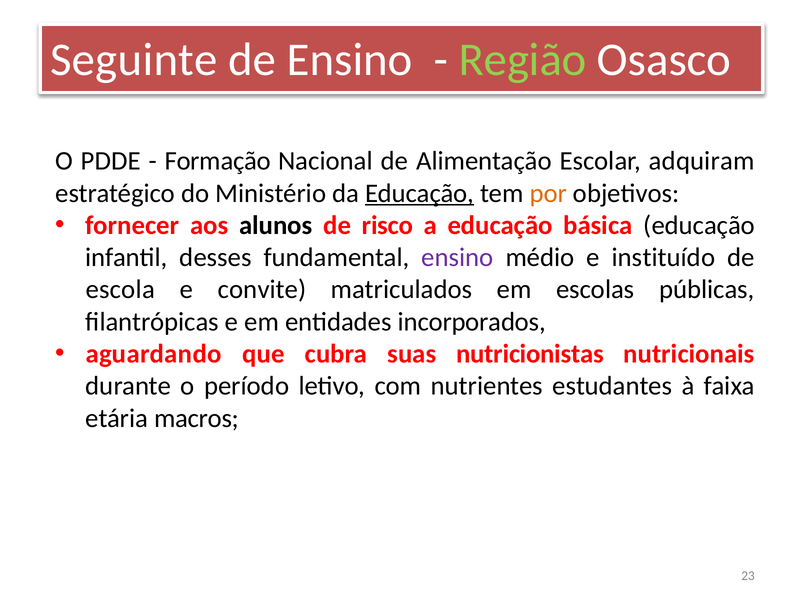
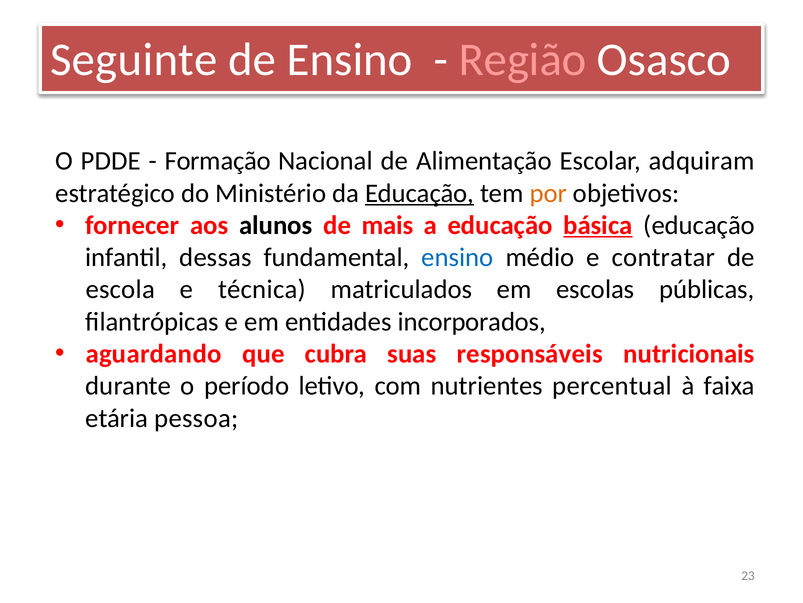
Região colour: light green -> pink
risco: risco -> mais
básica underline: none -> present
desses: desses -> dessas
ensino at (457, 257) colour: purple -> blue
instituído: instituído -> contratar
convite: convite -> técnica
nutricionistas: nutricionistas -> responsáveis
estudantes: estudantes -> percentual
macros: macros -> pessoa
